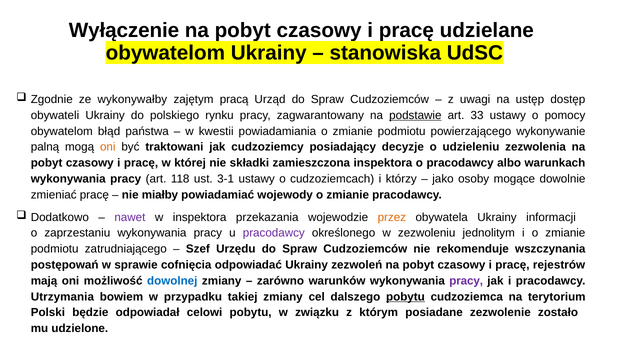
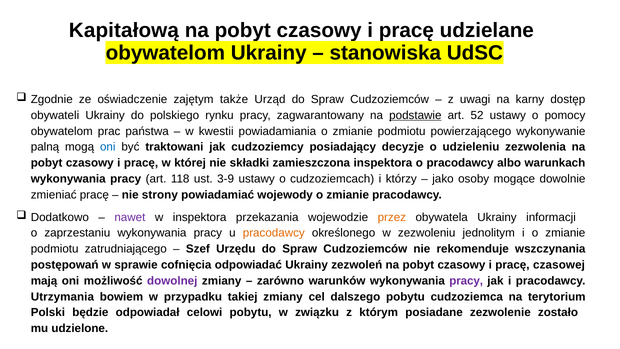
Wyłączenie: Wyłączenie -> Kapitałową
wykonywałby: wykonywałby -> oświadczenie
pracą: pracą -> także
ustęp: ustęp -> karny
33: 33 -> 52
błąd: błąd -> prac
oni at (108, 147) colour: orange -> blue
3-1: 3-1 -> 3-9
miałby: miałby -> strony
pracodawcy at (274, 233) colour: purple -> orange
rejestrów: rejestrów -> czasowej
dowolnej colour: blue -> purple
pobytu at (405, 297) underline: present -> none
